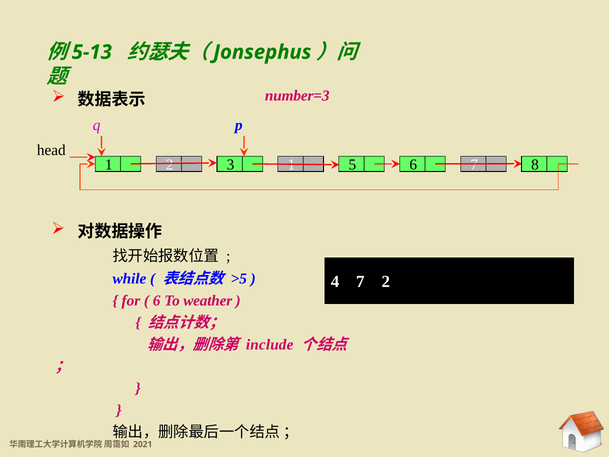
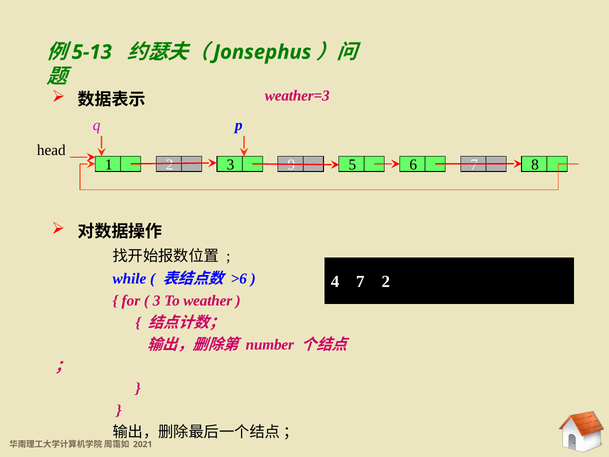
number=3: number=3 -> weather=3
2 3 1: 1 -> 9
>5: >5 -> >6
6 at (157, 300): 6 -> 3
include: include -> number
